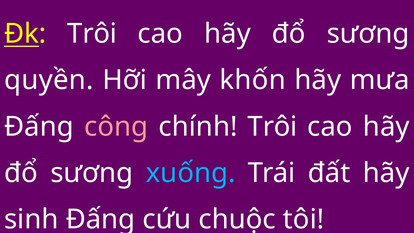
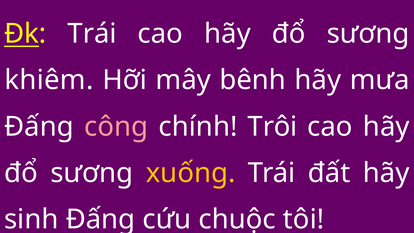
Đk Trôi: Trôi -> Trái
quyền: quyền -> khiêm
khốn: khốn -> bênh
xuống colour: light blue -> yellow
